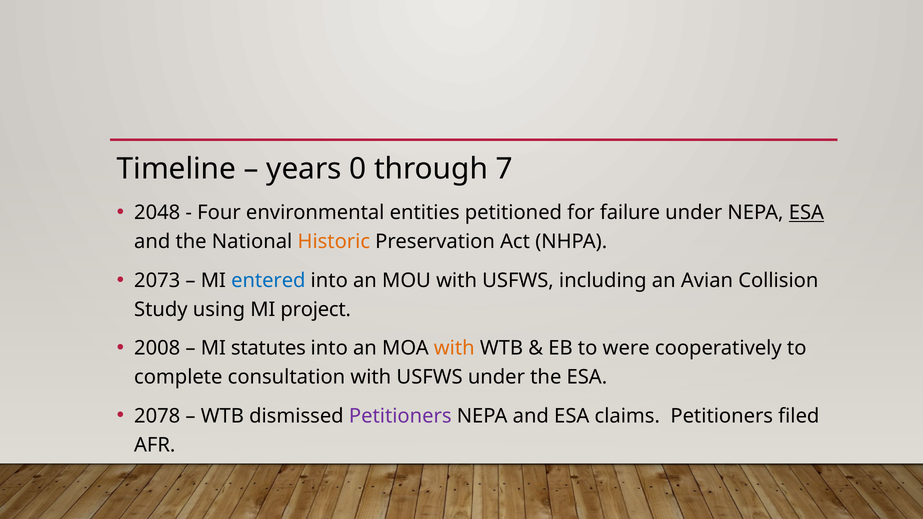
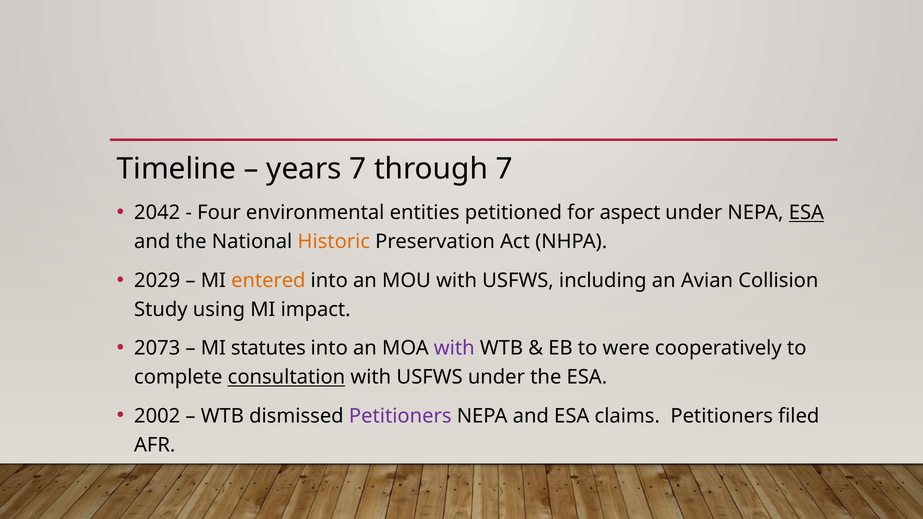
years 0: 0 -> 7
2048: 2048 -> 2042
failure: failure -> aspect
2073: 2073 -> 2029
entered colour: blue -> orange
project: project -> impact
2008: 2008 -> 2073
with at (454, 348) colour: orange -> purple
consultation underline: none -> present
2078: 2078 -> 2002
